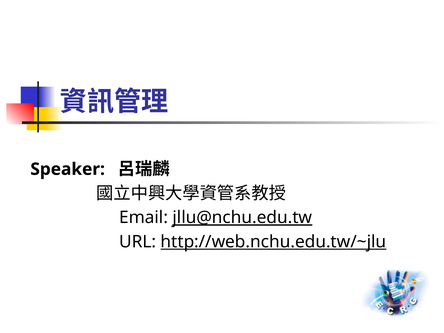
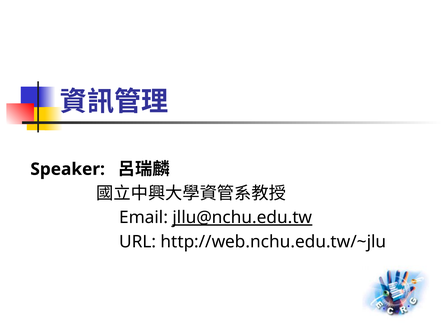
http://web.nchu.edu.tw/~jlu underline: present -> none
